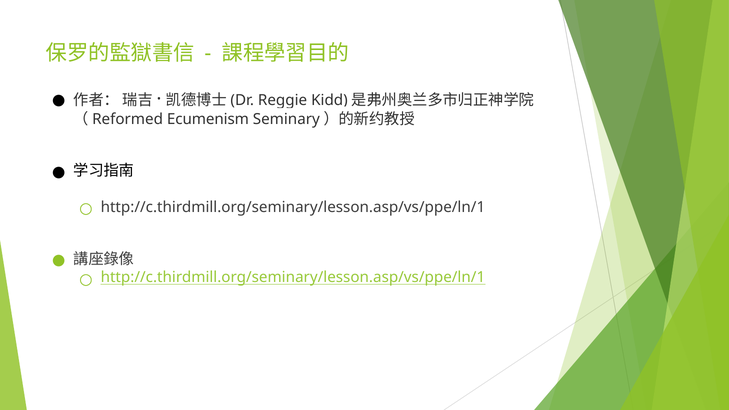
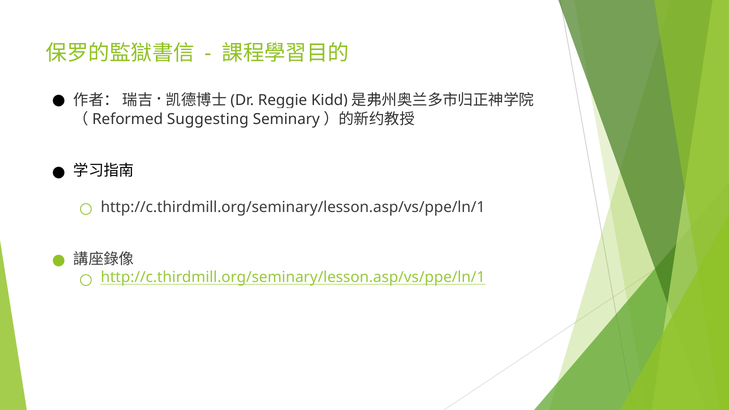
Ecumenism: Ecumenism -> Suggesting
